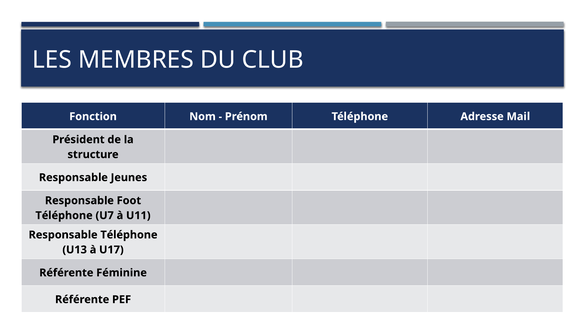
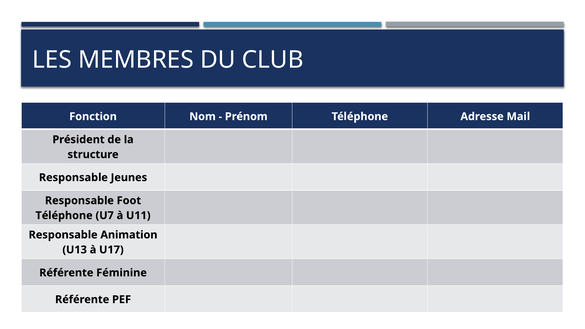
Responsable Téléphone: Téléphone -> Animation
